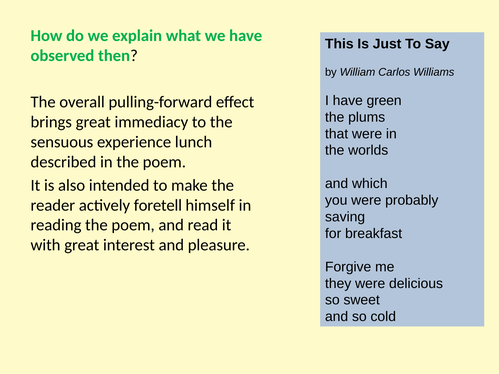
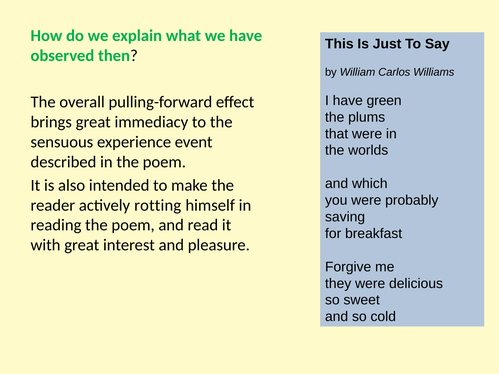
lunch: lunch -> event
foretell: foretell -> rotting
